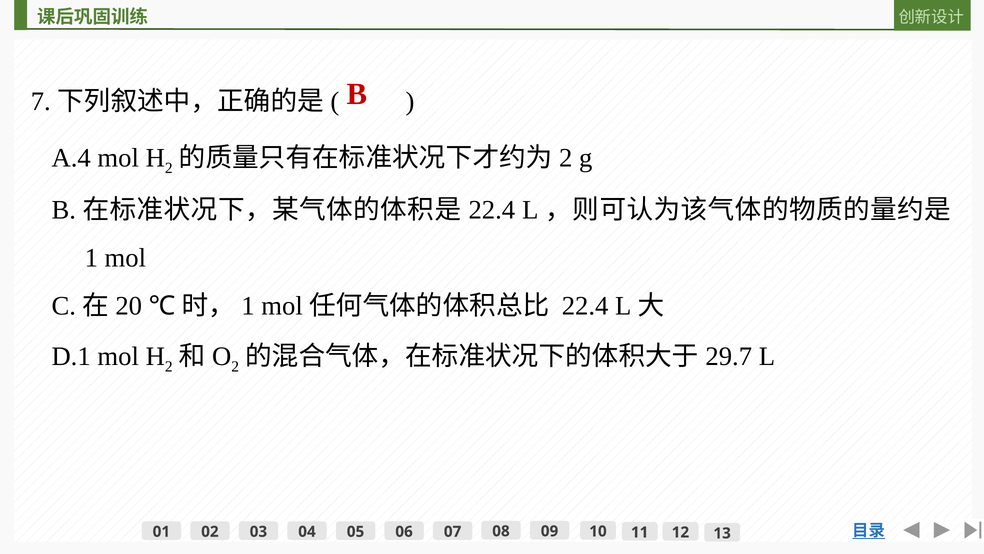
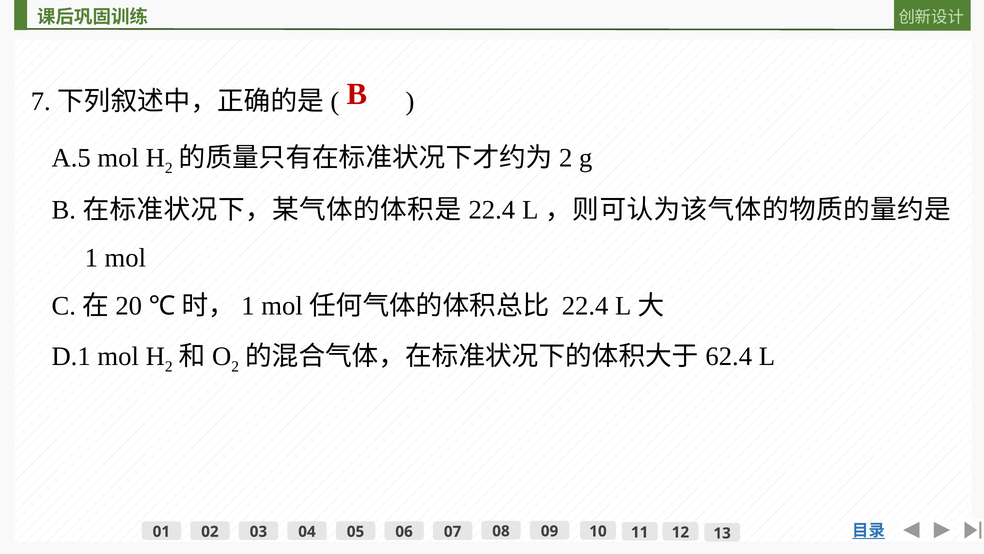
A.4: A.4 -> A.5
29.7: 29.7 -> 62.4
